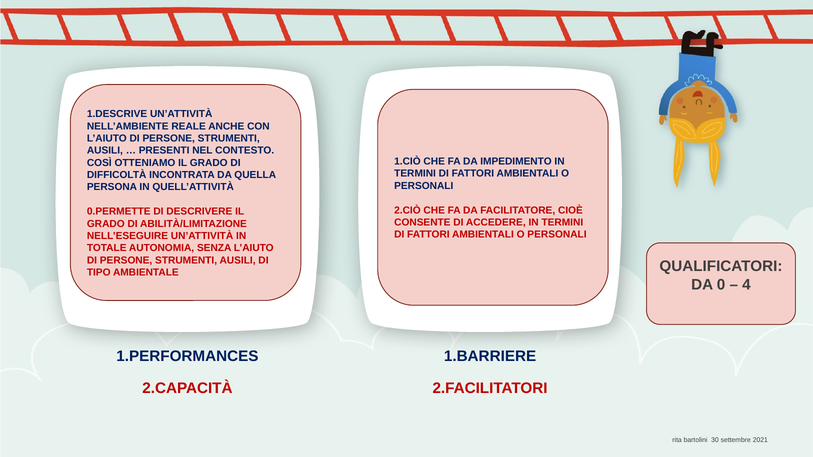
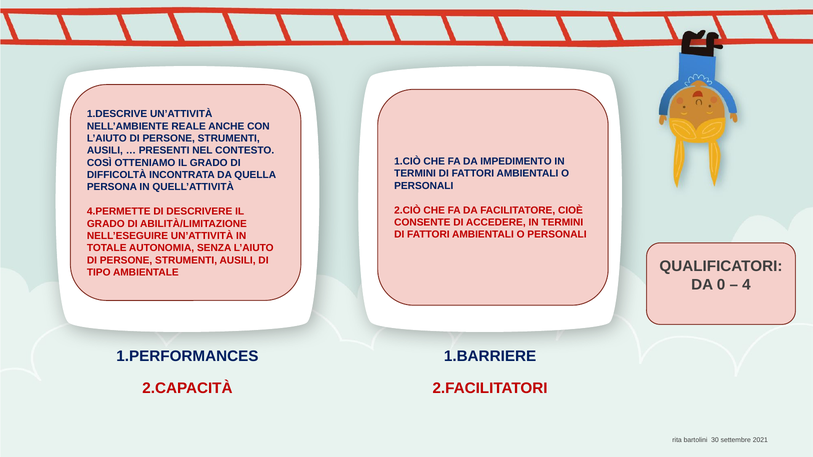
0.PERMETTE: 0.PERMETTE -> 4.PERMETTE
